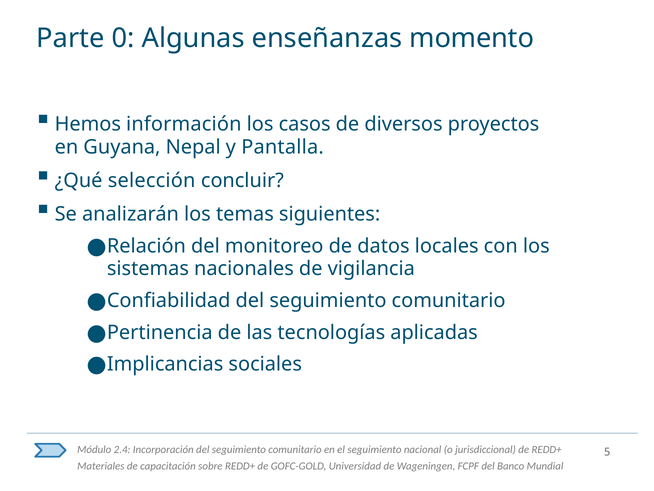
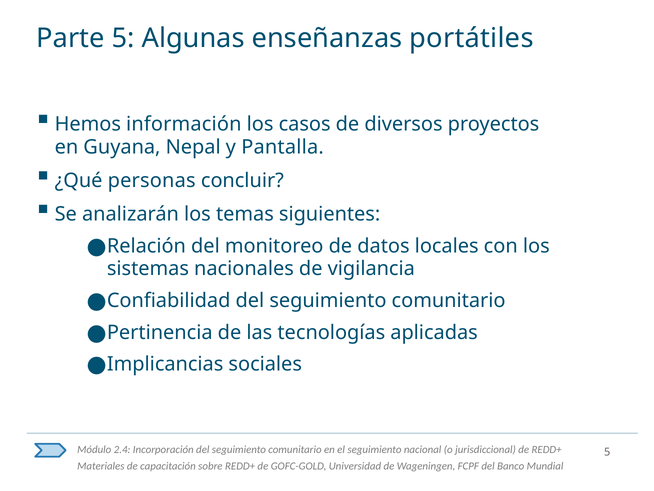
Parte 0: 0 -> 5
momento: momento -> portátiles
selección: selección -> personas
